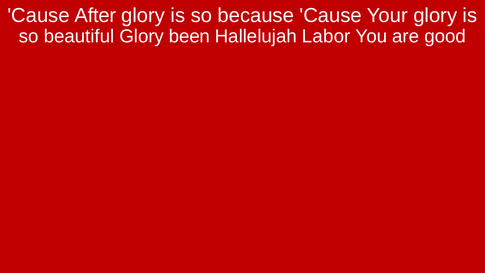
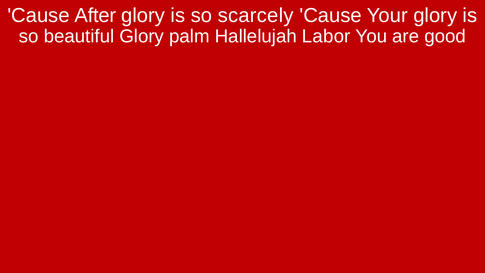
because: because -> scarcely
been: been -> palm
